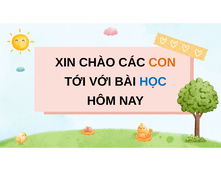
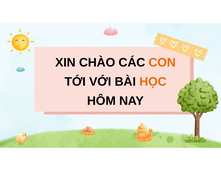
HỌC colour: blue -> orange
